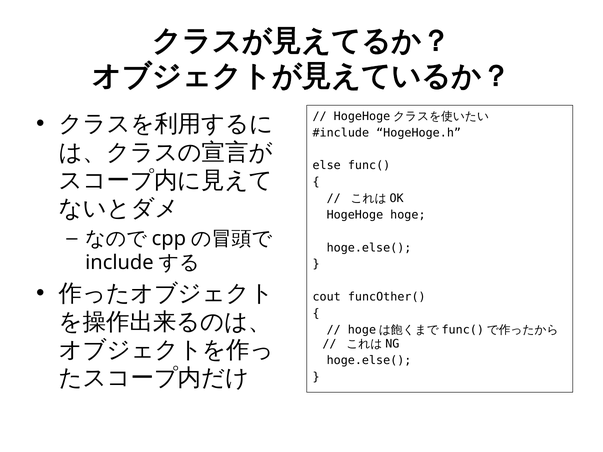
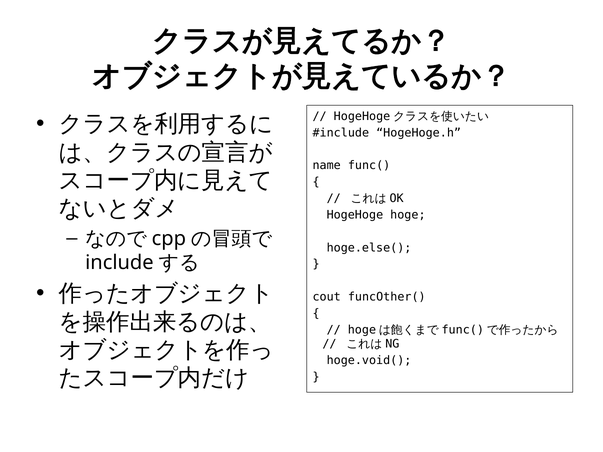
else: else -> name
hoge.else( at (369, 360): hoge.else( -> hoge.void(
